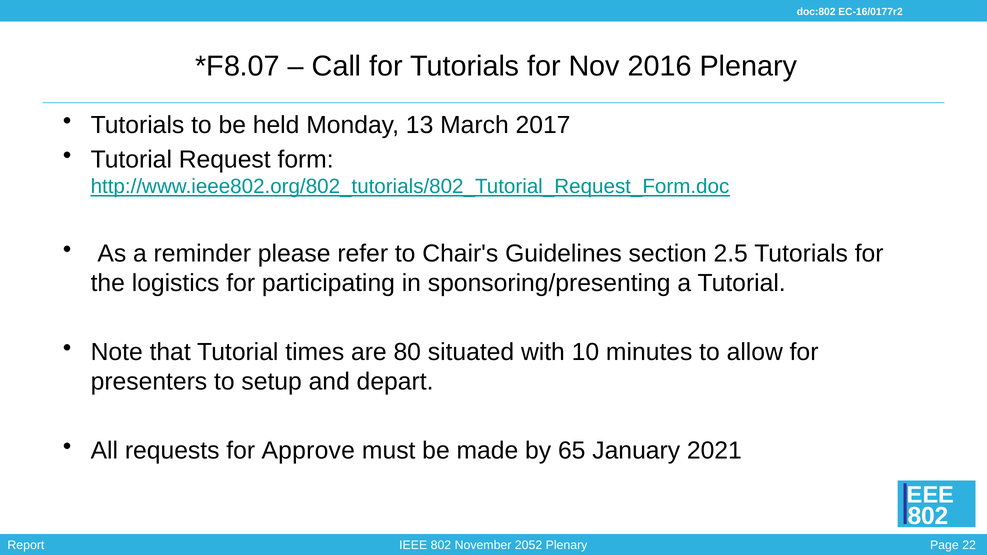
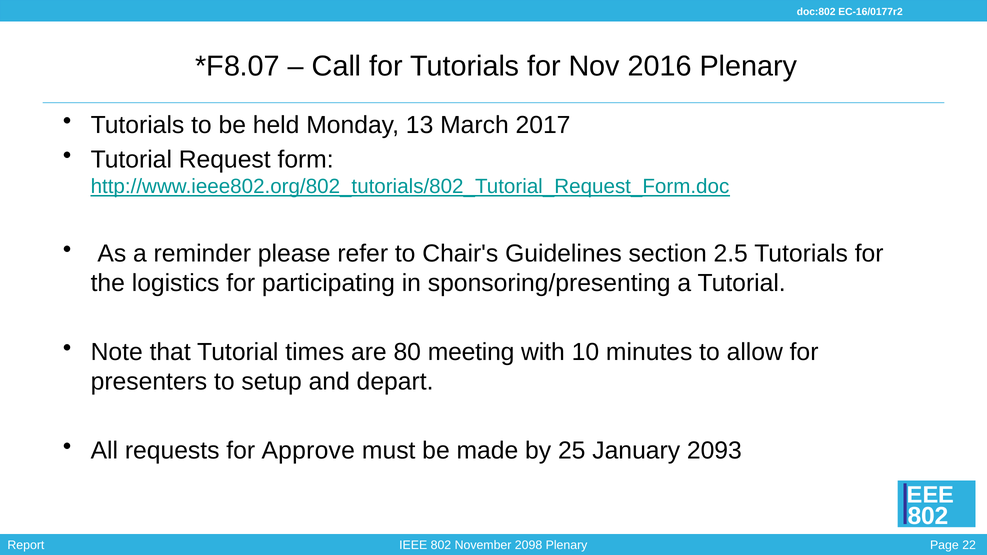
situated: situated -> meeting
65: 65 -> 25
2021: 2021 -> 2093
2052: 2052 -> 2098
